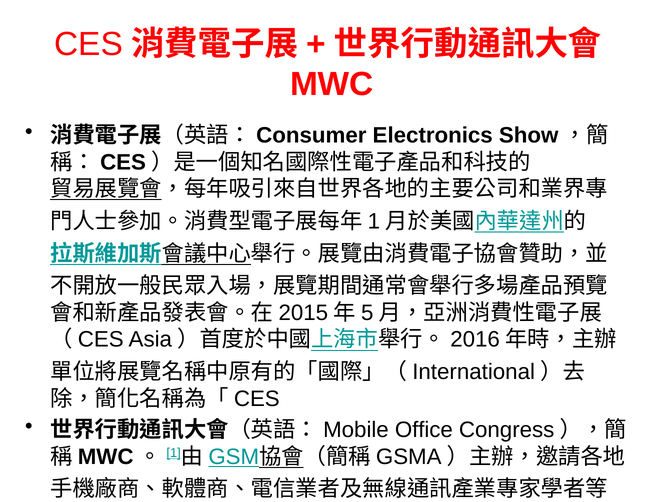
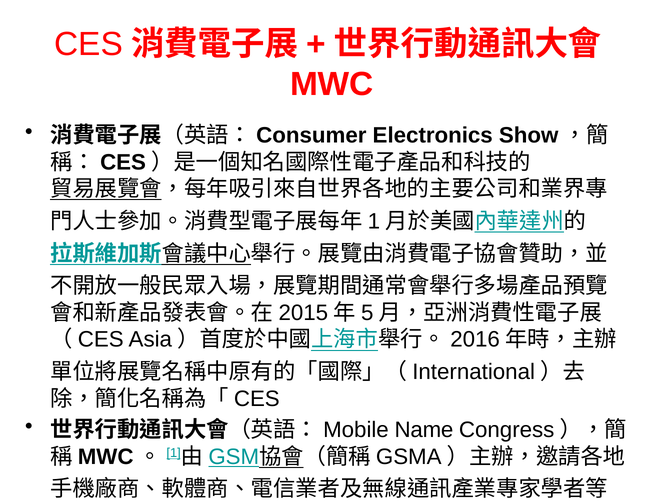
Office: Office -> Name
